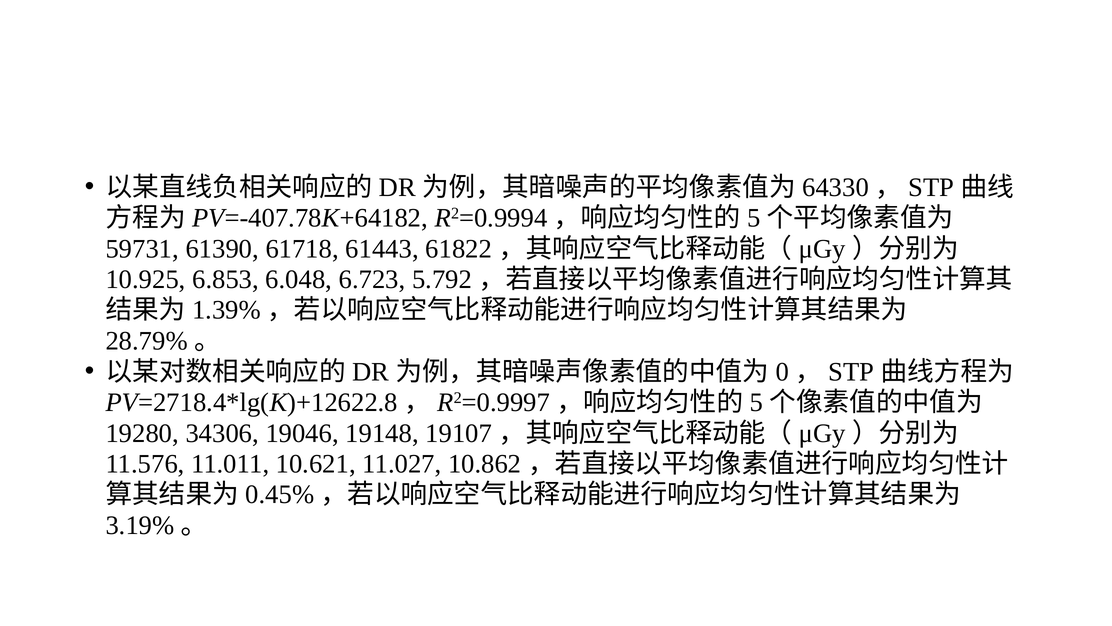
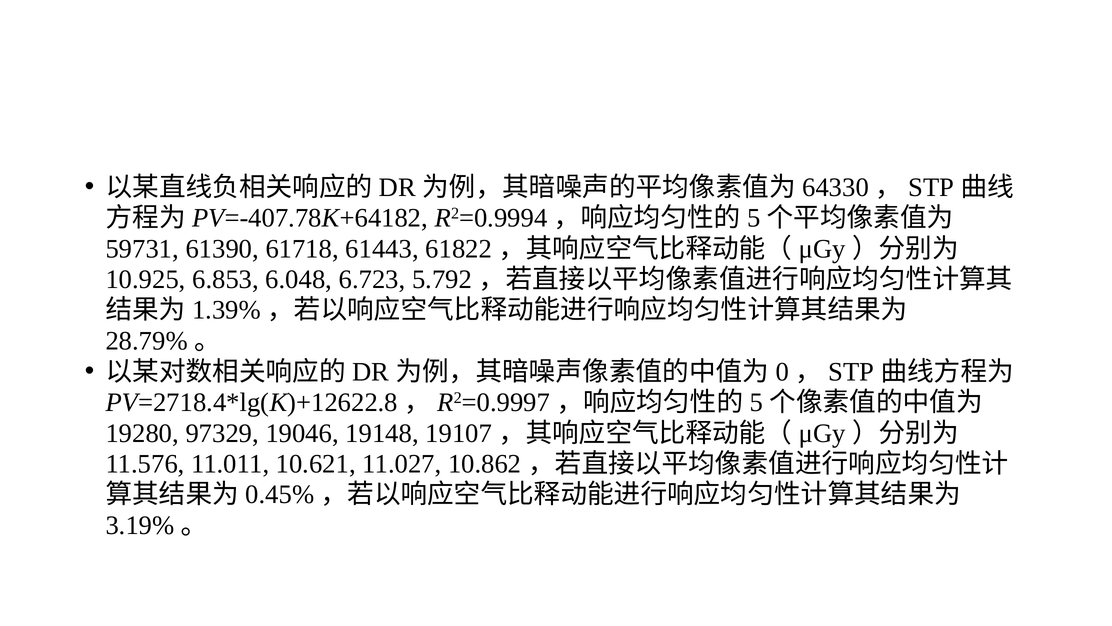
34306: 34306 -> 97329
